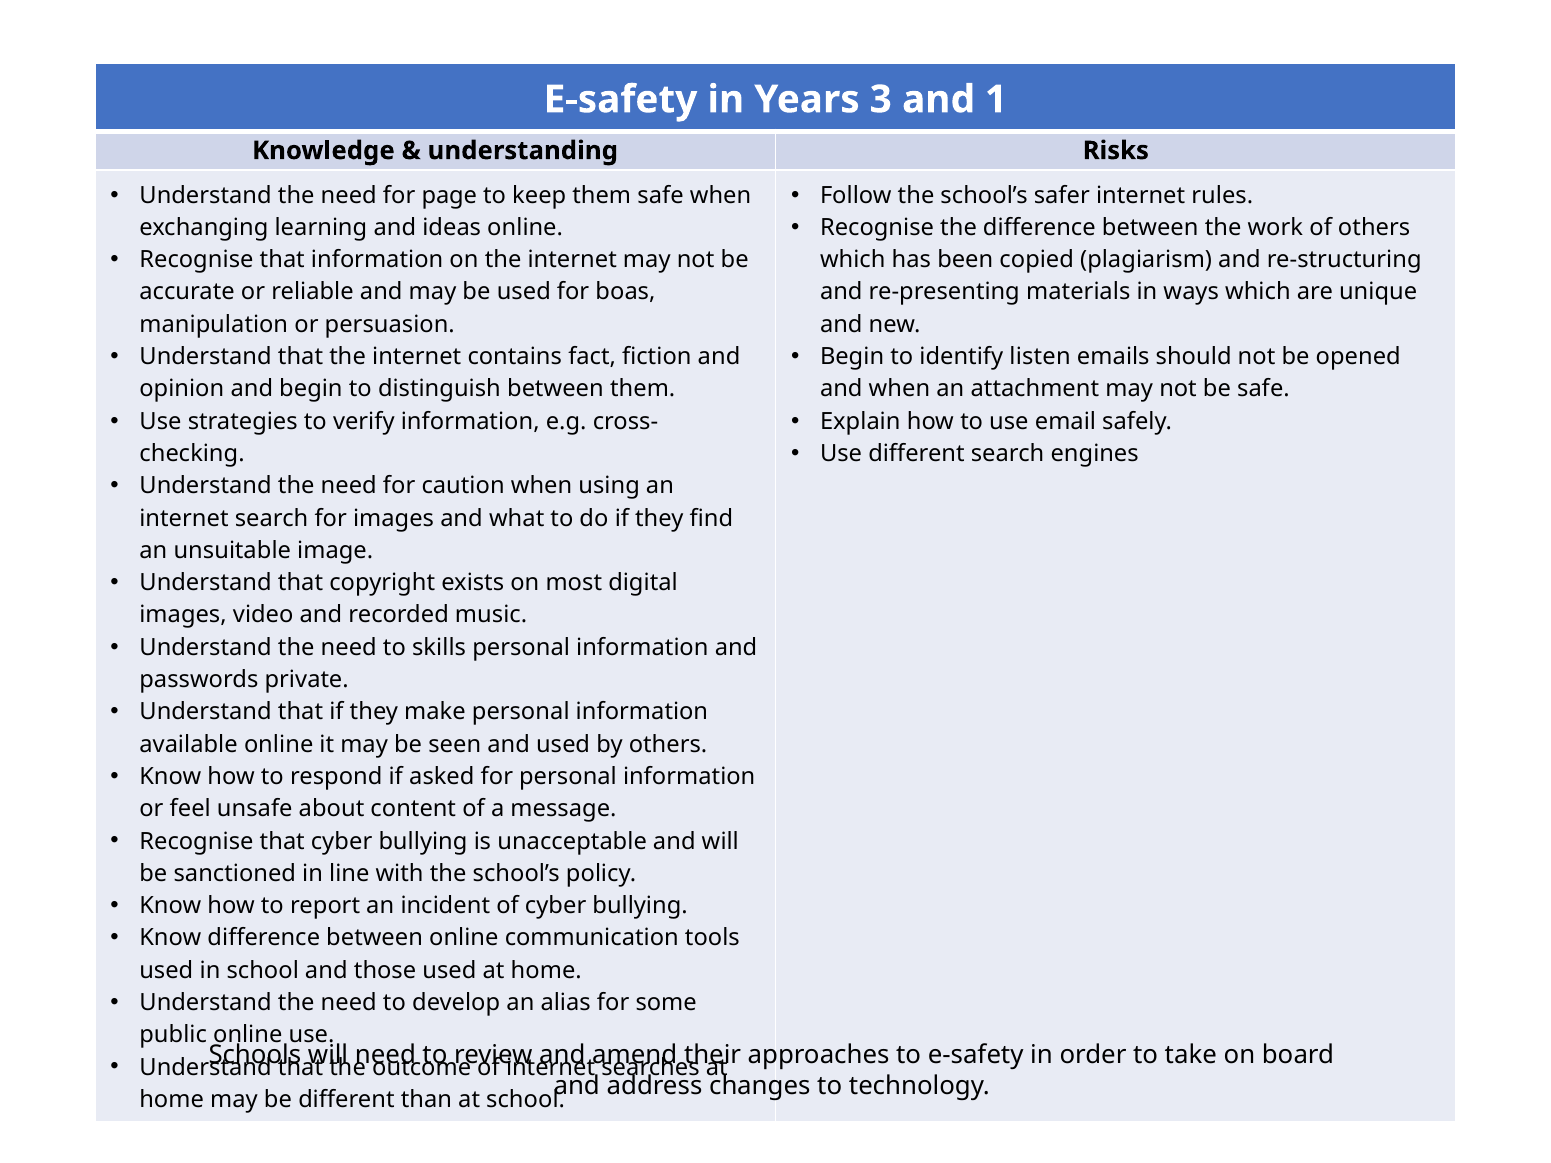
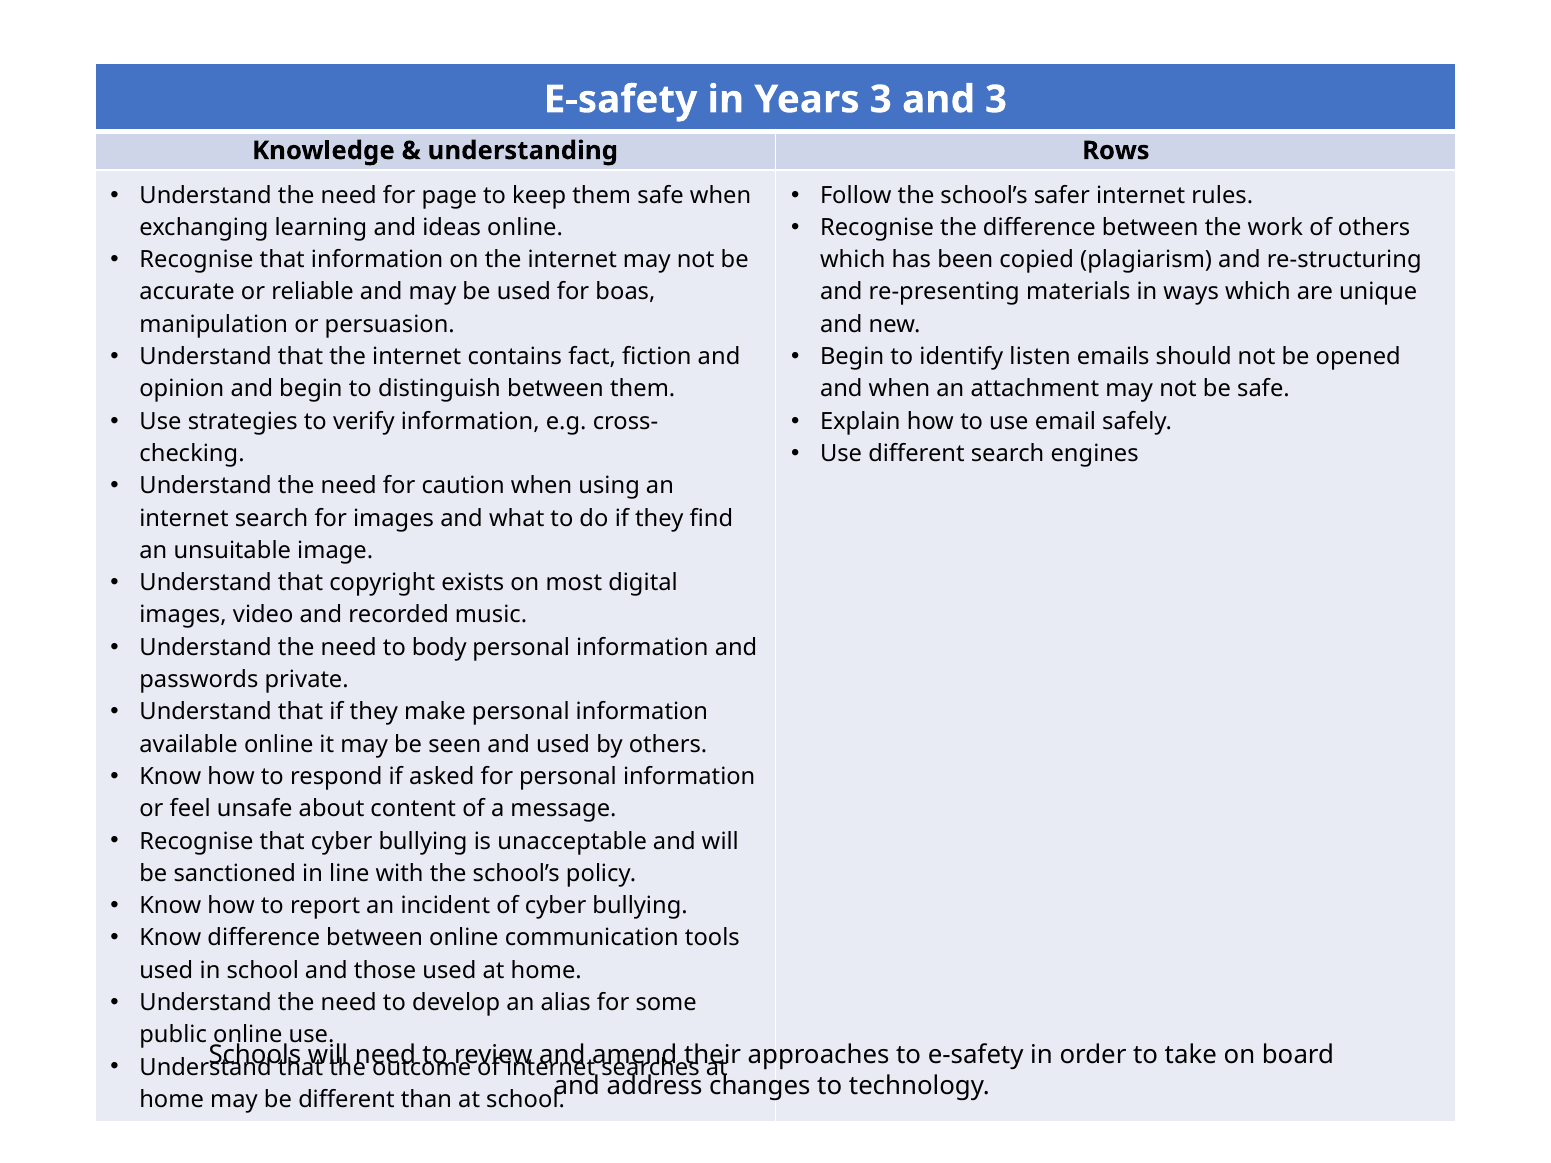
and 1: 1 -> 3
Risks: Risks -> Rows
skills: skills -> body
